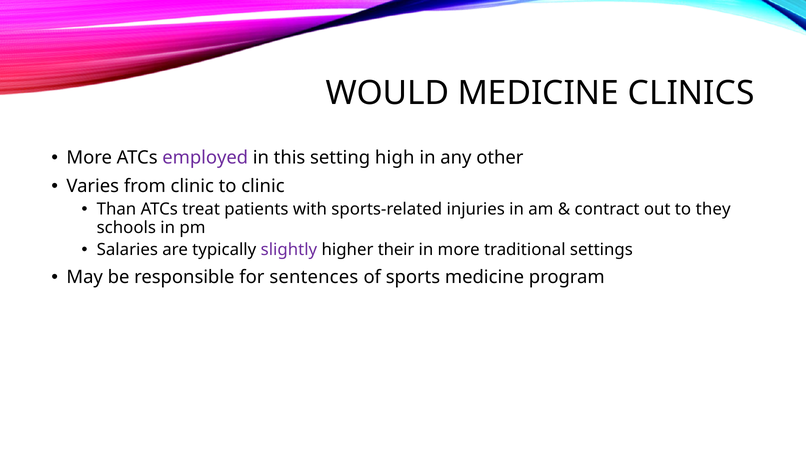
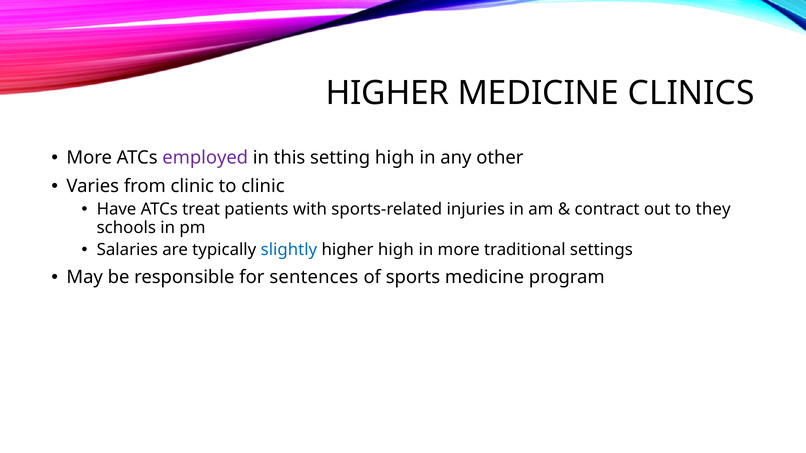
WOULD at (388, 93): WOULD -> HIGHER
Than: Than -> Have
slightly colour: purple -> blue
higher their: their -> high
